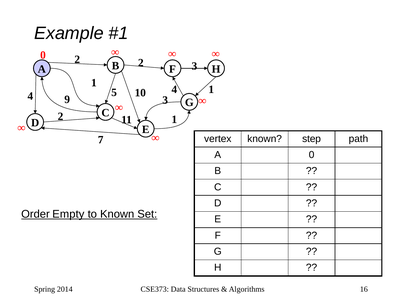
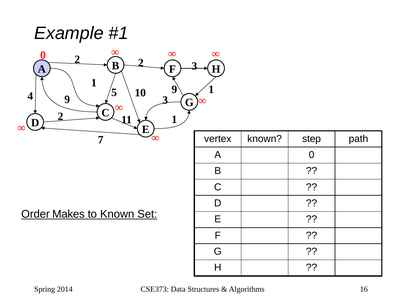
10 4: 4 -> 9
Empty: Empty -> Makes
